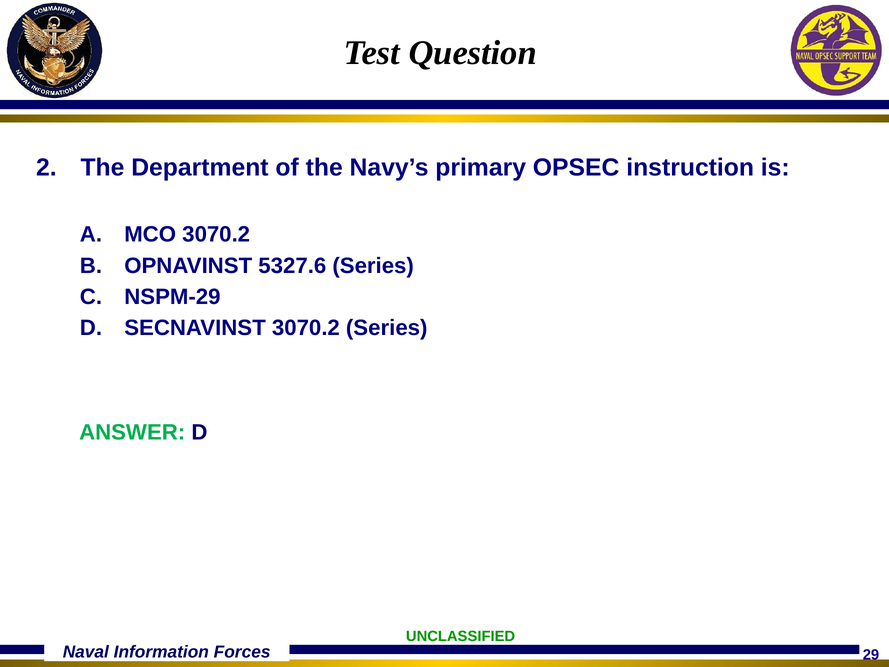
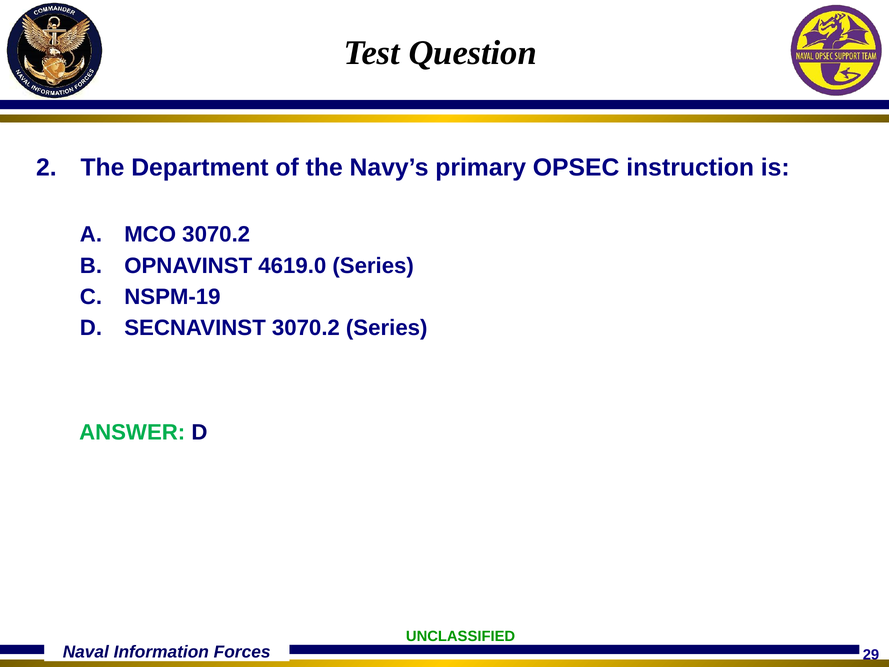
5327.6: 5327.6 -> 4619.0
NSPM-29: NSPM-29 -> NSPM-19
